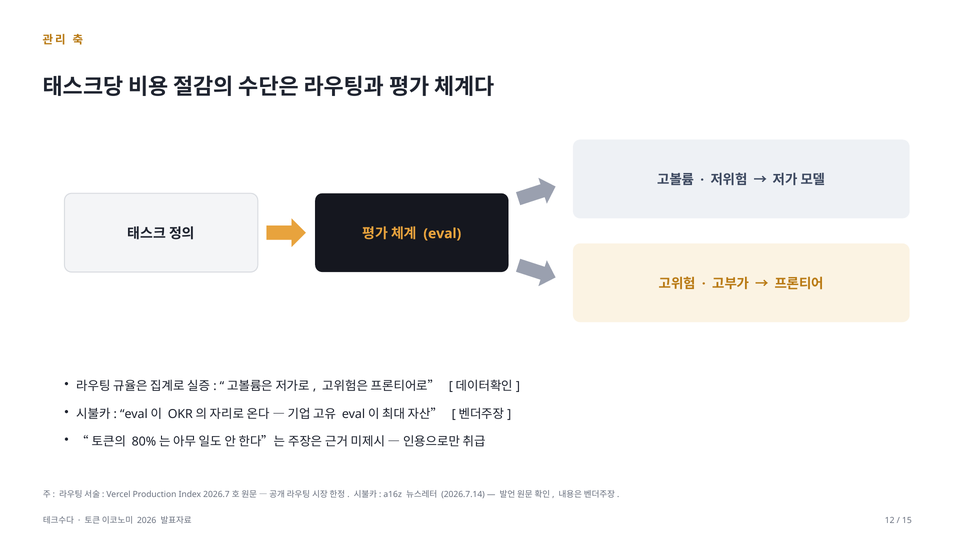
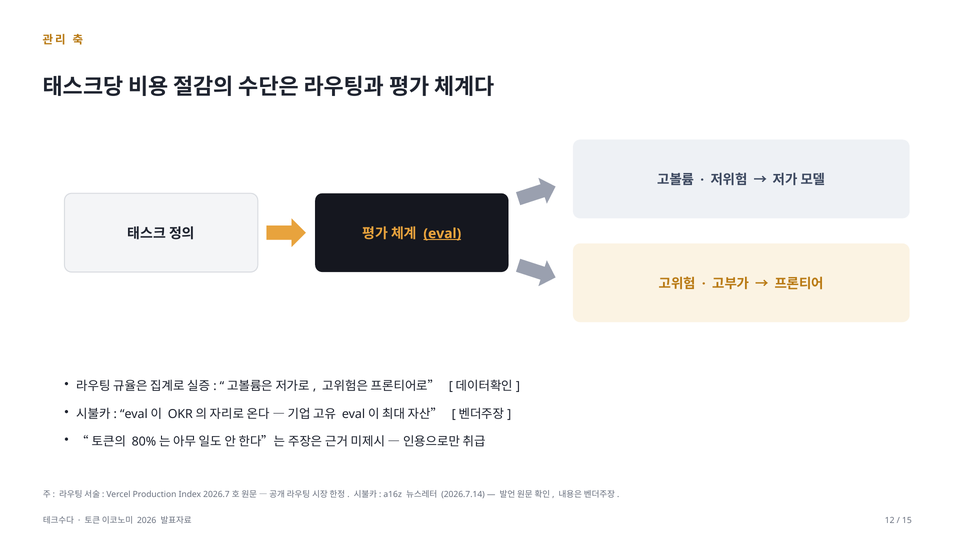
eval underline: none -> present
